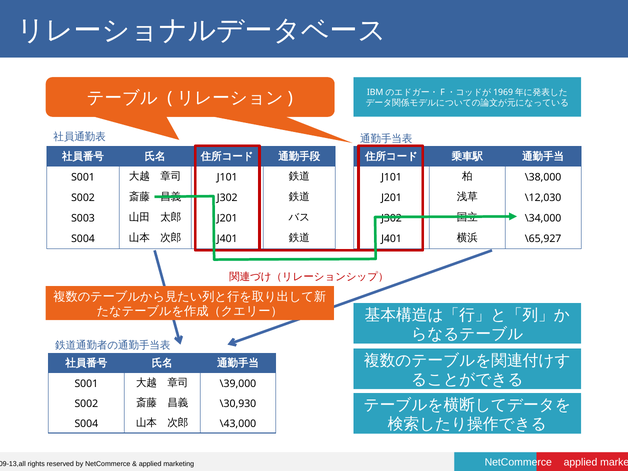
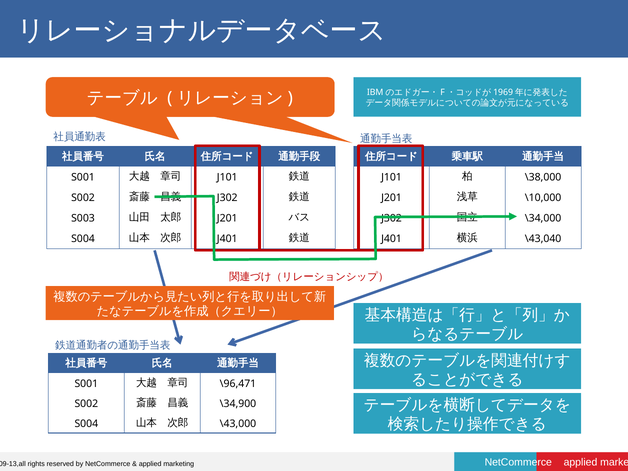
\12,030: \12,030 -> \10,000
\65,927: \65,927 -> \43,040
\39,000: \39,000 -> \96,471
\30,930: \30,930 -> \34,900
